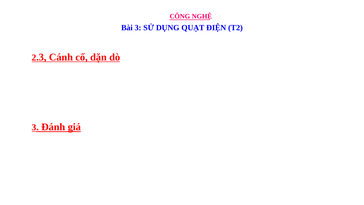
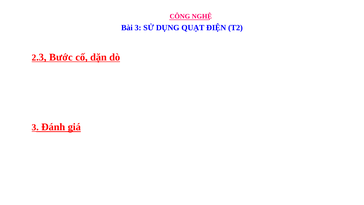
Cánh: Cánh -> Bước
